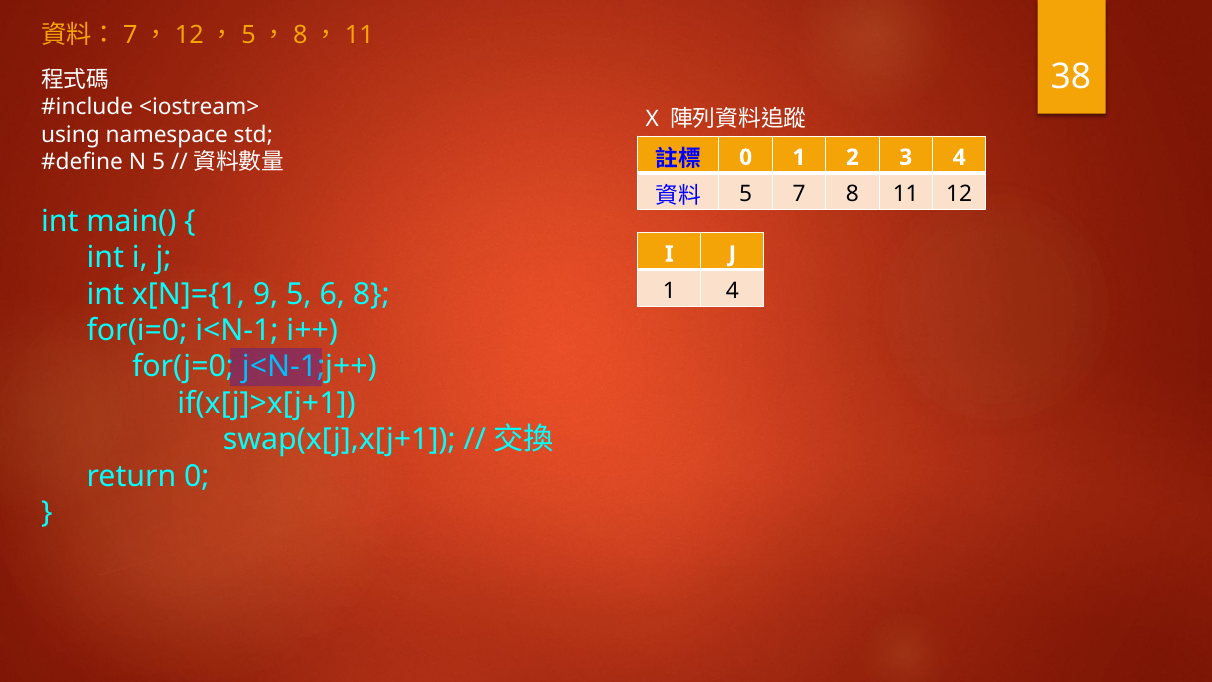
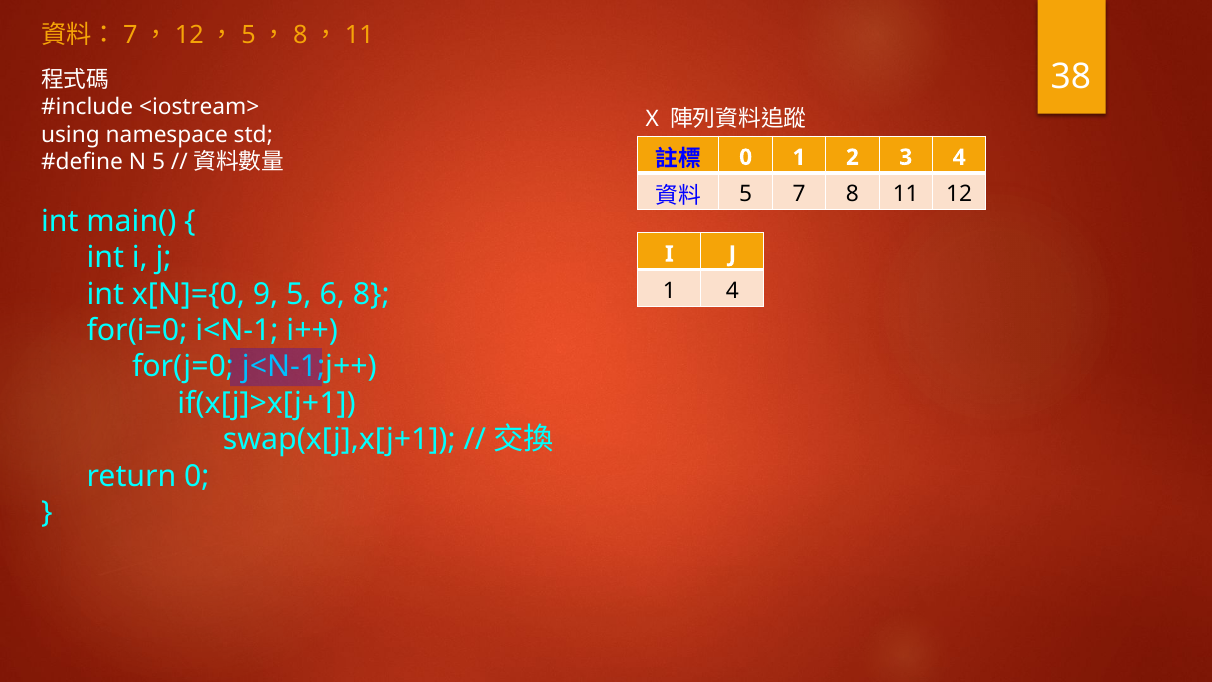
x[N]={1: x[N]={1 -> x[N]={0
